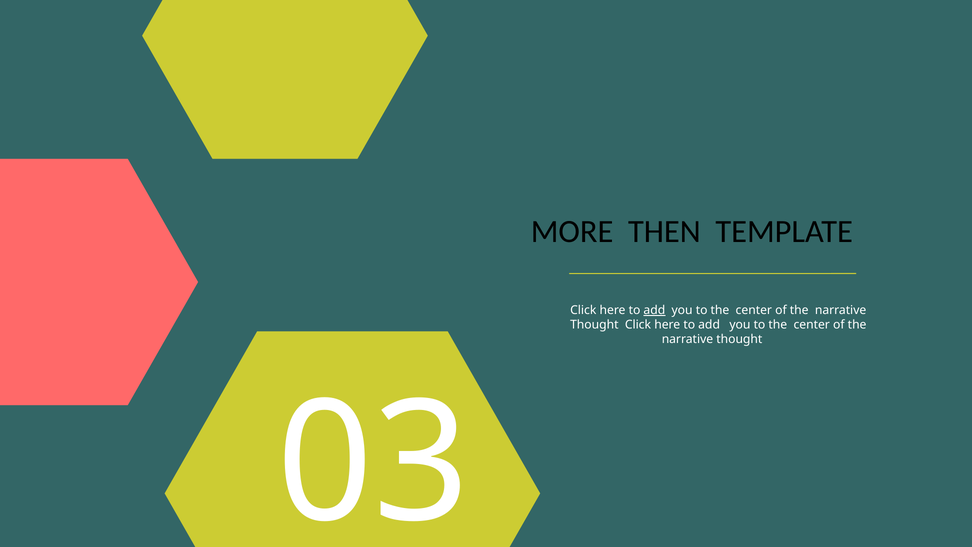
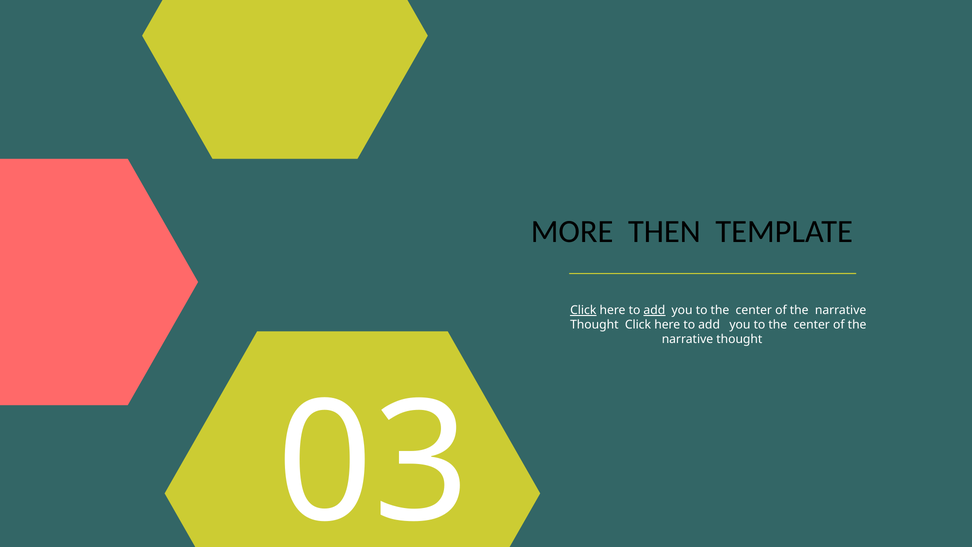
Click at (583, 310) underline: none -> present
